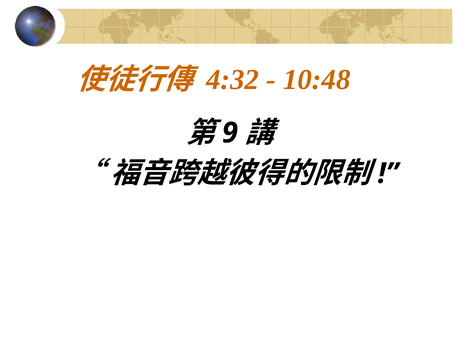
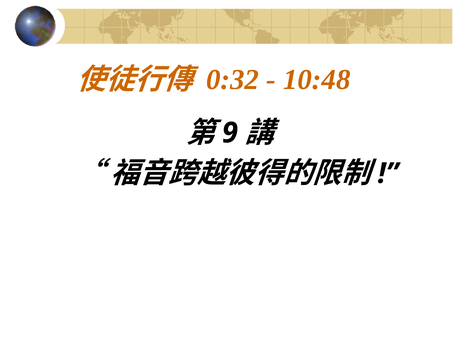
4:32: 4:32 -> 0:32
